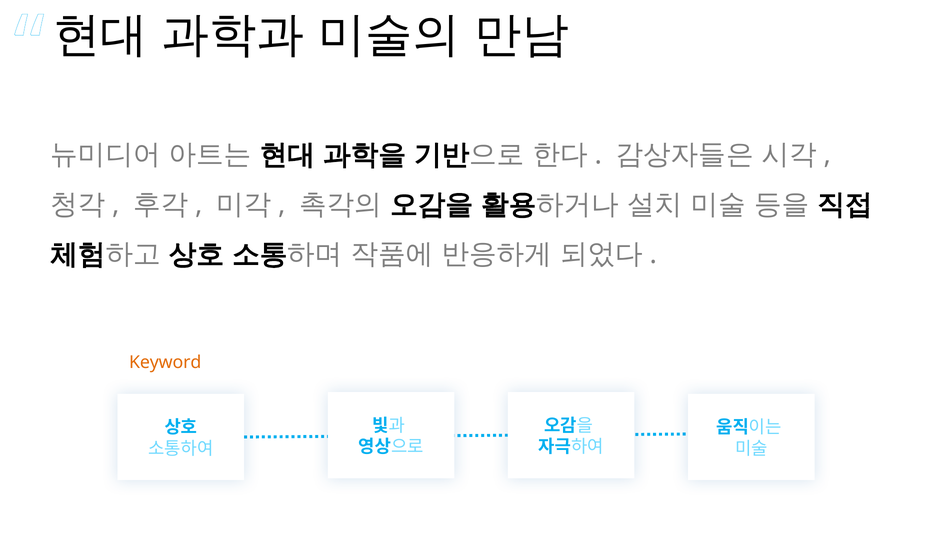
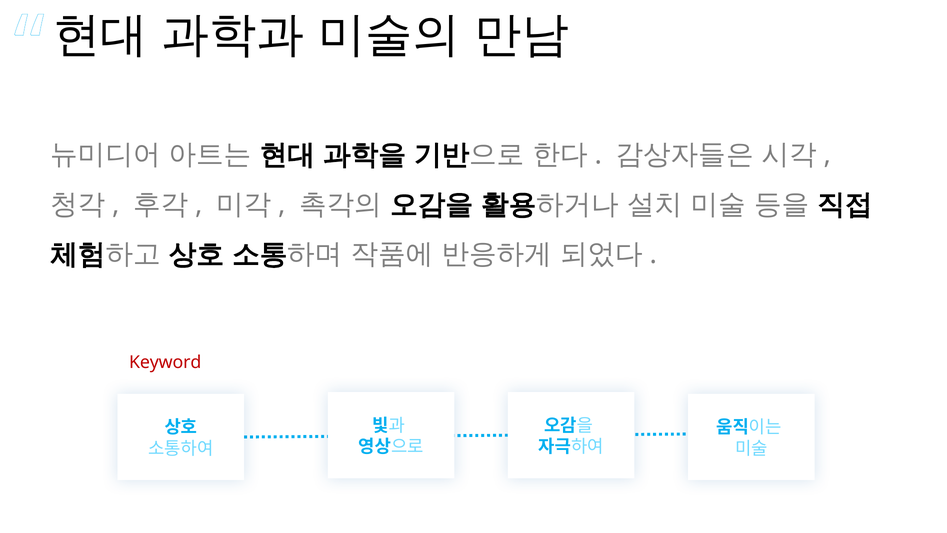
Keyword colour: orange -> red
